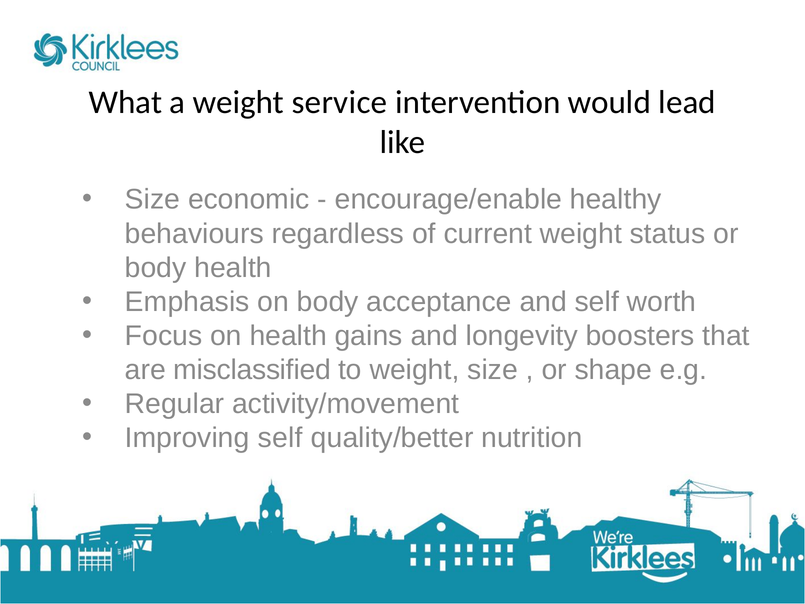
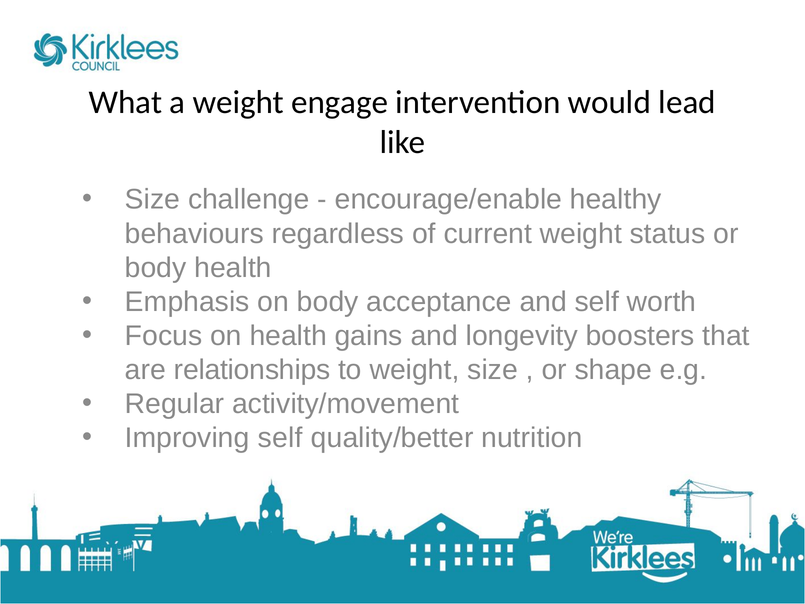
service: service -> engage
economic: economic -> challenge
misclassified: misclassified -> relationships
